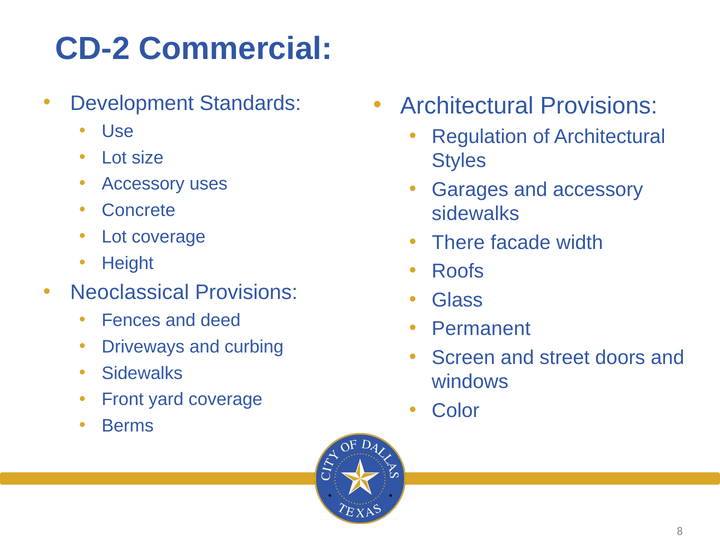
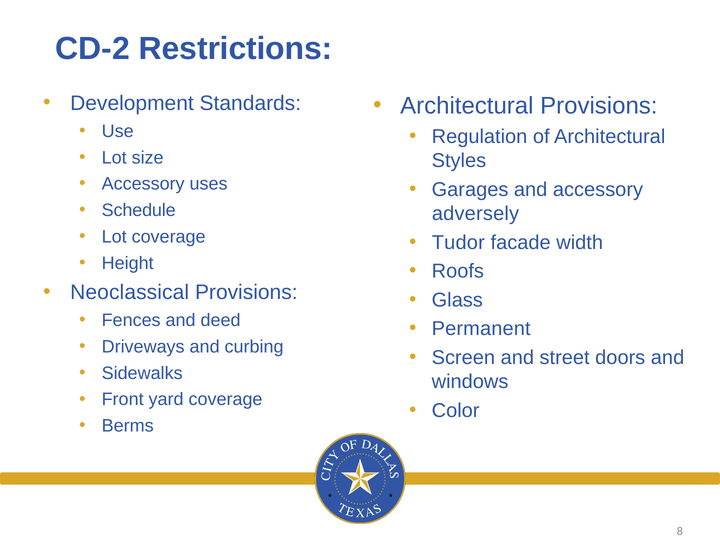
Commercial: Commercial -> Restrictions
Concrete: Concrete -> Schedule
sidewalks at (476, 214): sidewalks -> adversely
There: There -> Tudor
